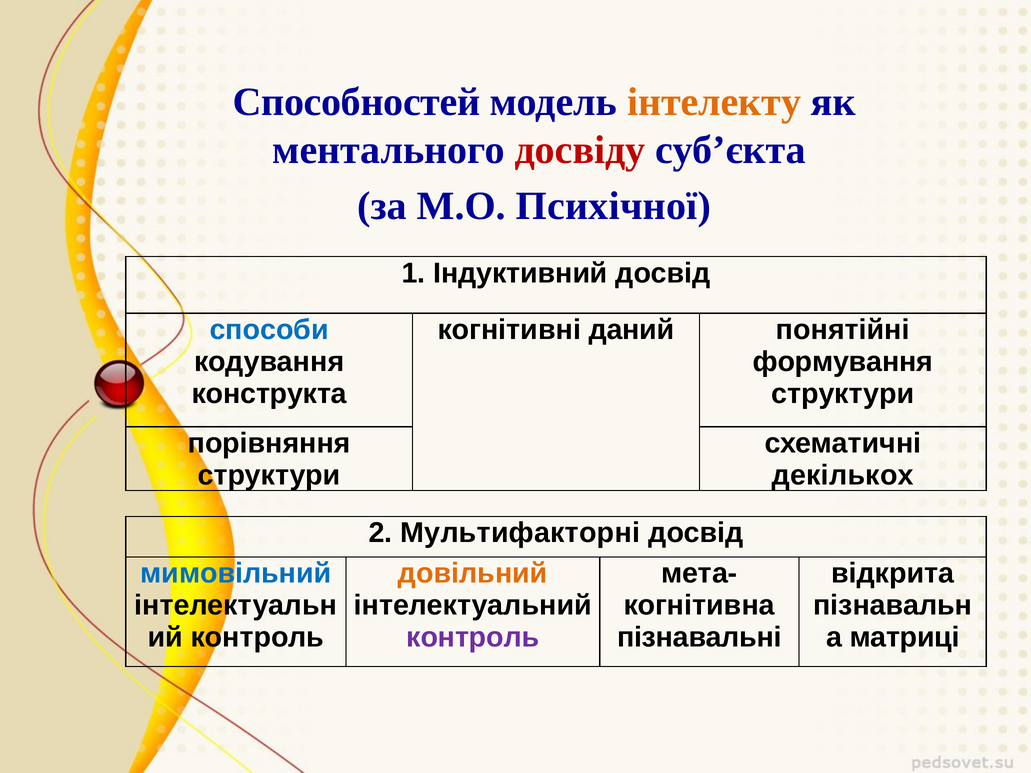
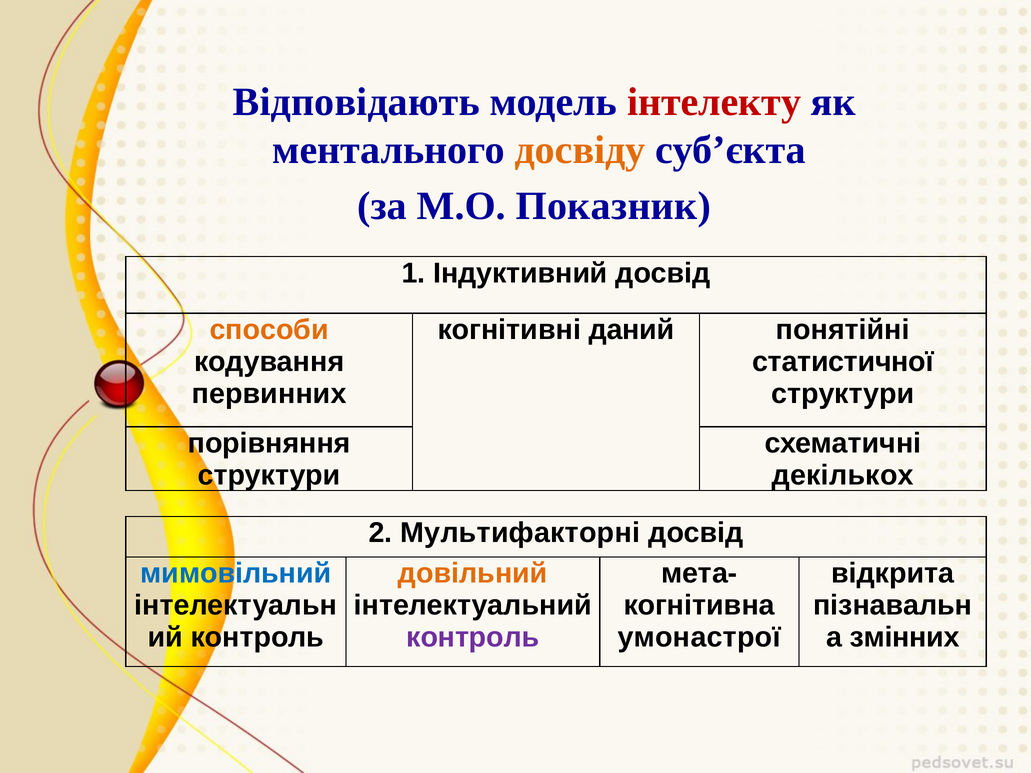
Способностей: Способностей -> Відповідають
інтелекту colour: orange -> red
досвіду colour: red -> orange
Психічної: Психічної -> Показник
способи colour: blue -> orange
формування: формування -> статистичної
конструкта: конструкта -> первинних
пізнавальні: пізнавальні -> умонастрої
матриці: матриці -> змінних
